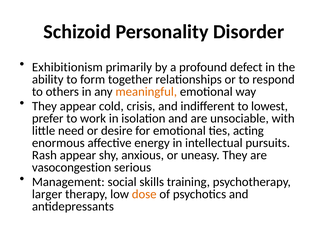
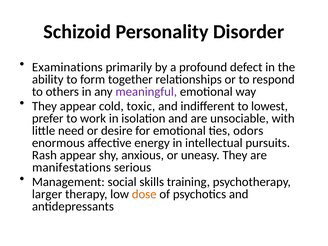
Exhibitionism: Exhibitionism -> Examinations
meaningful colour: orange -> purple
crisis: crisis -> toxic
acting: acting -> odors
vasocongestion: vasocongestion -> manifestations
